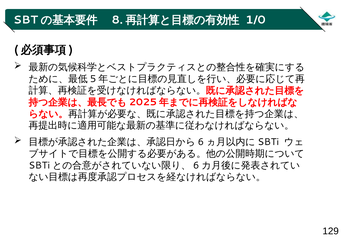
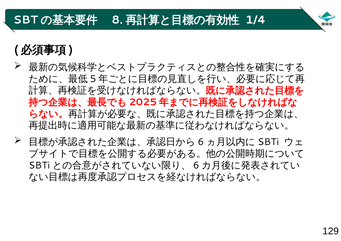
1/0: 1/0 -> 1/4
